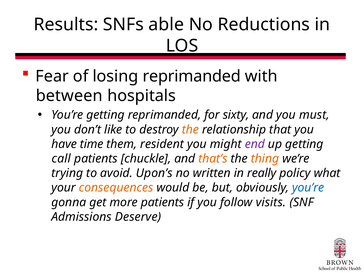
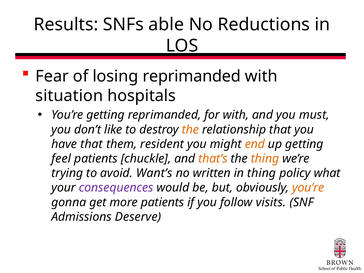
between: between -> situation
for sixty: sixty -> with
have time: time -> that
end colour: purple -> orange
call: call -> feel
Upon’s: Upon’s -> Want’s
in really: really -> thing
consequences colour: orange -> purple
you’re at (308, 188) colour: blue -> orange
